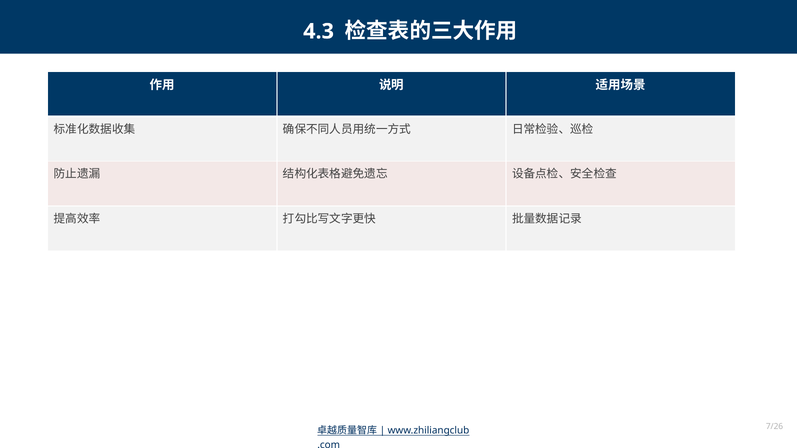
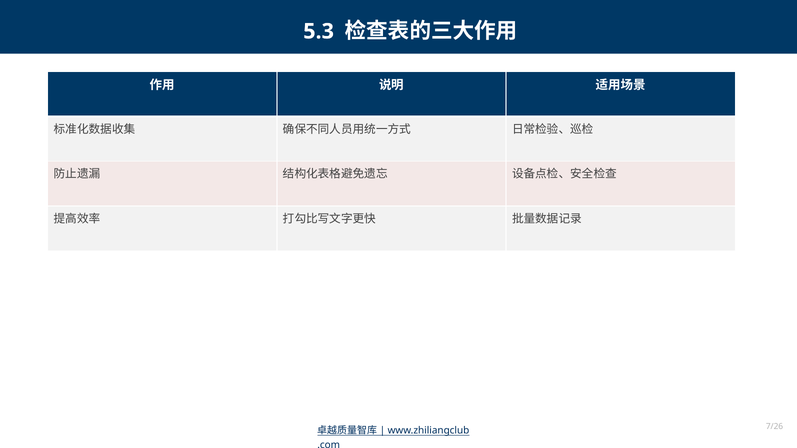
4.3: 4.3 -> 5.3
